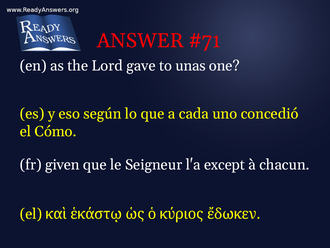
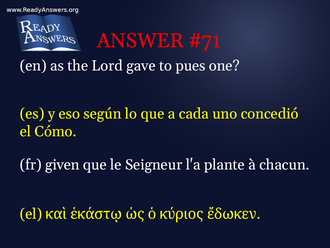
unas: unas -> pues
except: except -> plante
